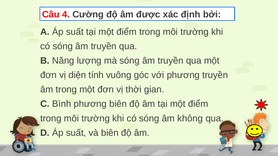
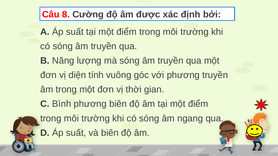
4: 4 -> 8
không: không -> ngang
